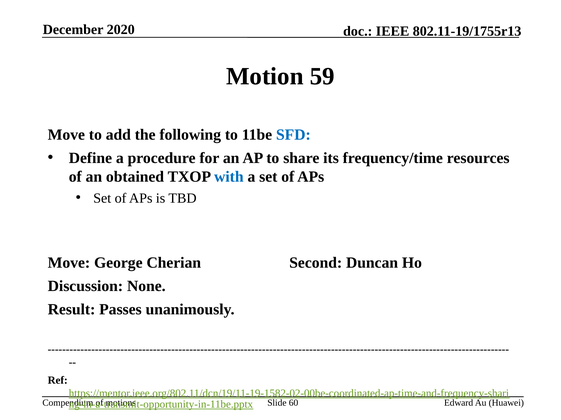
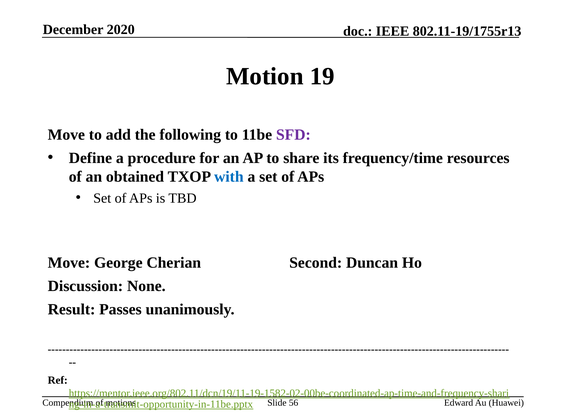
59: 59 -> 19
SFD colour: blue -> purple
60: 60 -> 56
